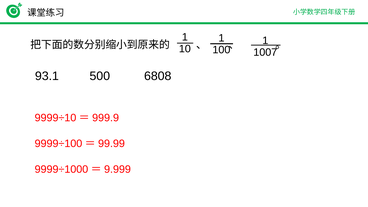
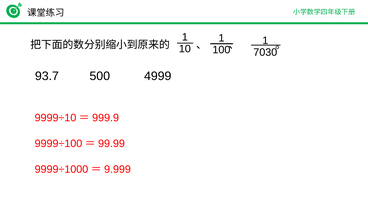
1007: 1007 -> 7030
93.1: 93.1 -> 93.7
6808: 6808 -> 4999
